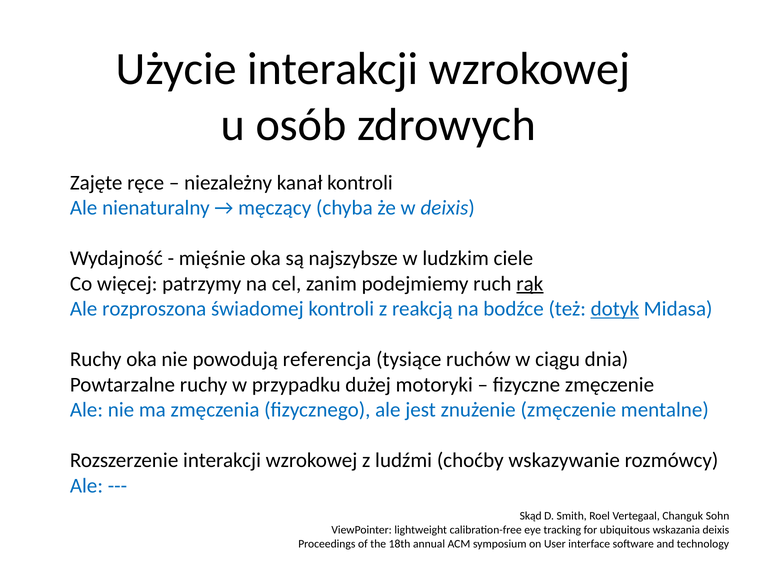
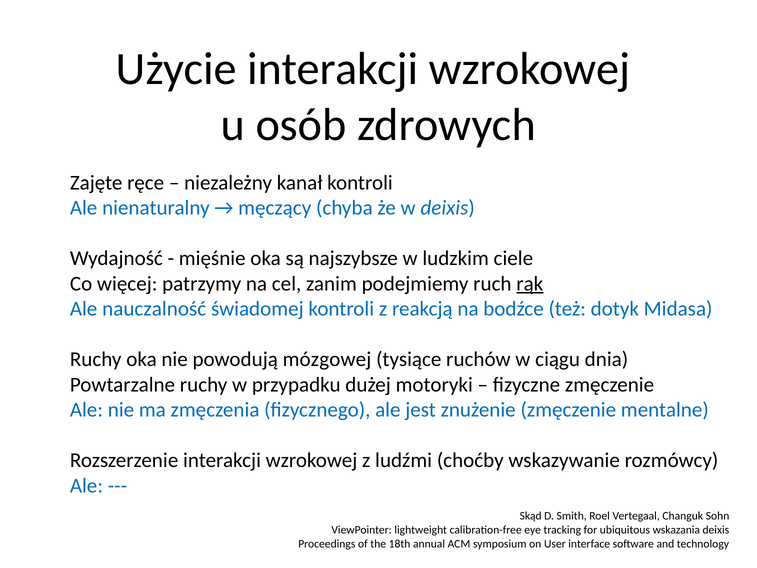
rozproszona: rozproszona -> nauczalność
dotyk underline: present -> none
referencja: referencja -> mózgowej
